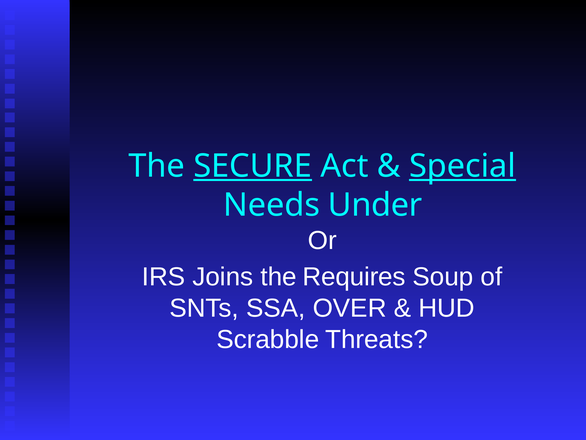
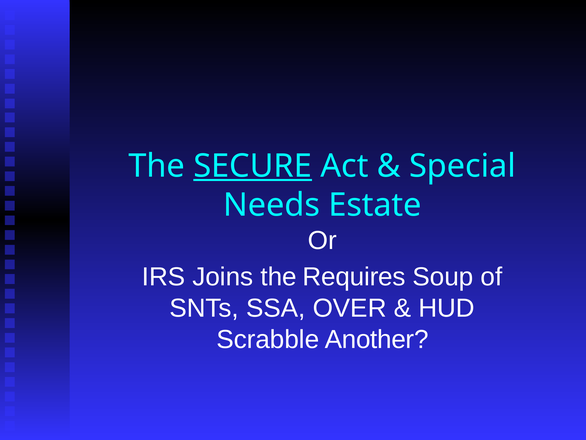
Special underline: present -> none
Under: Under -> Estate
Threats: Threats -> Another
